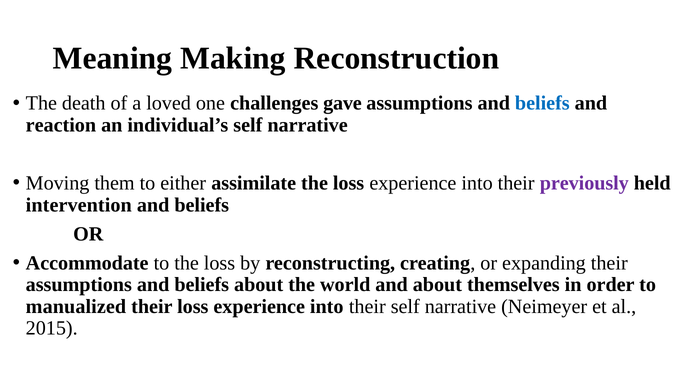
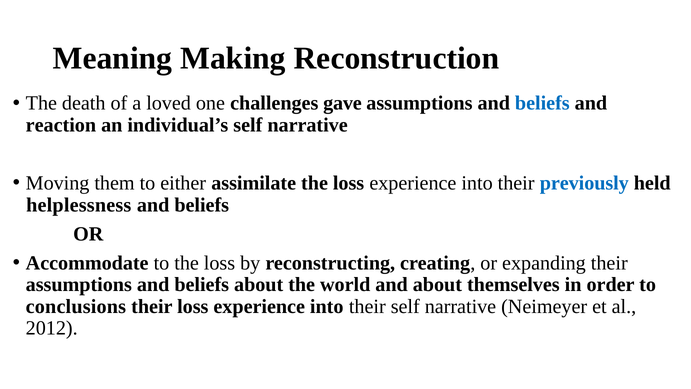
previously colour: purple -> blue
intervention: intervention -> helplessness
manualized: manualized -> conclusions
2015: 2015 -> 2012
